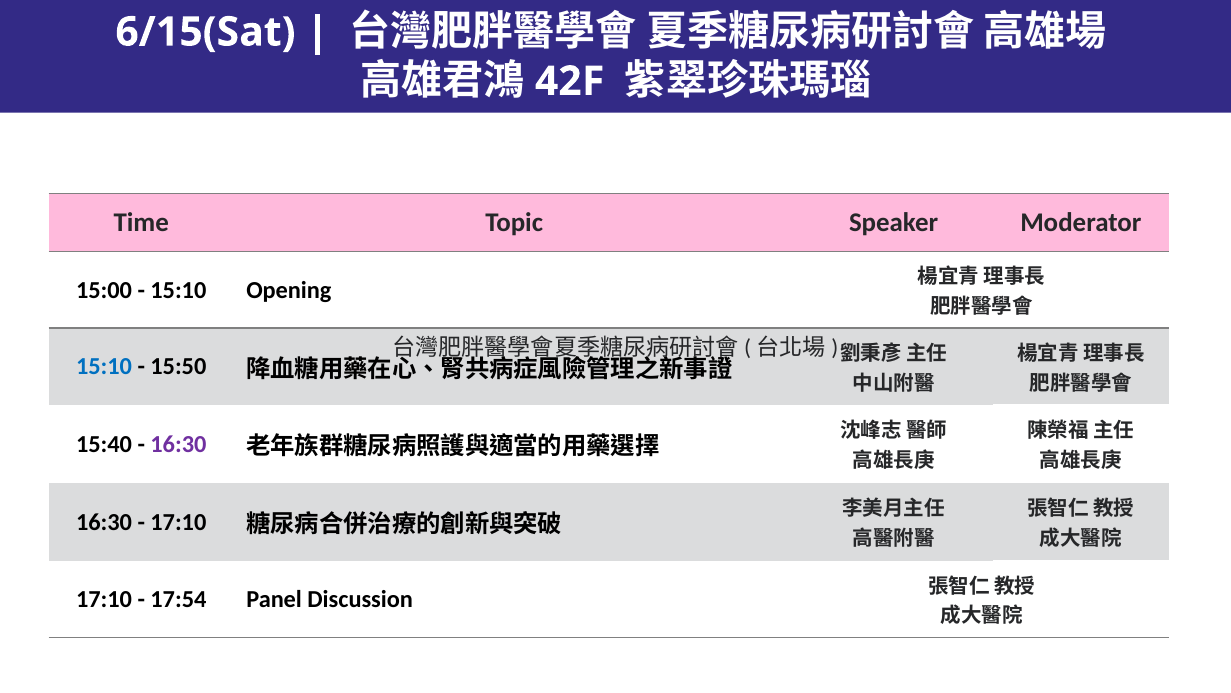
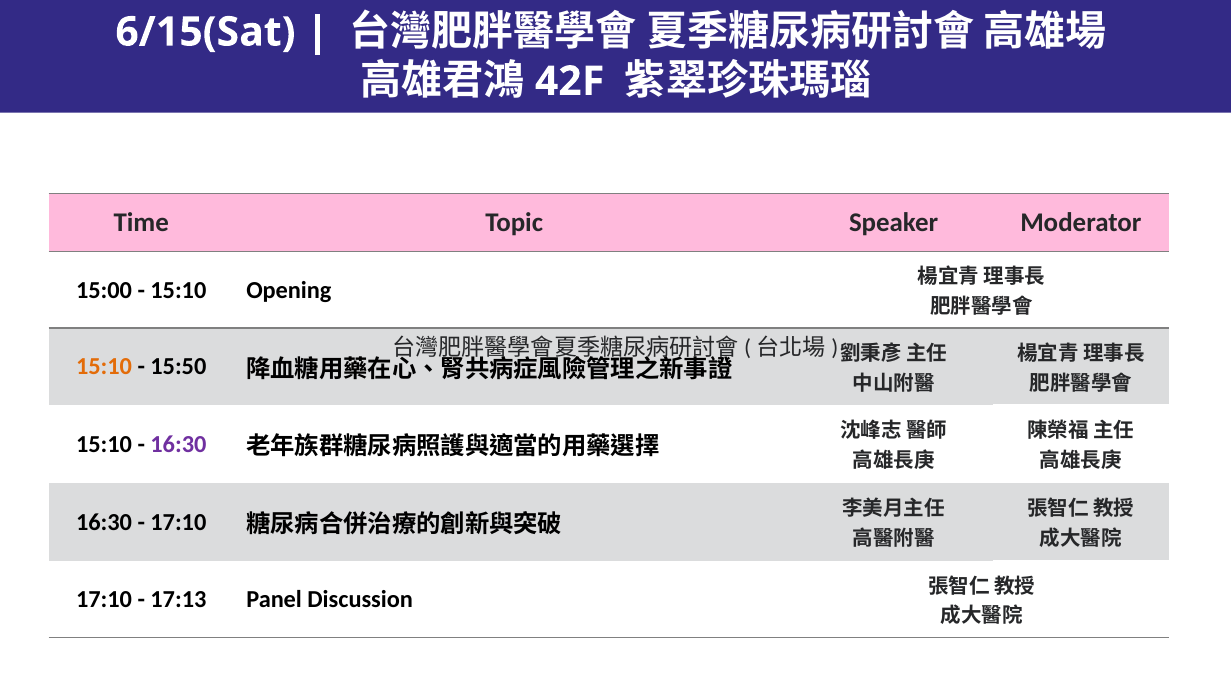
15:10 at (104, 366) colour: blue -> orange
15:40 at (104, 444): 15:40 -> 15:10
17:54: 17:54 -> 17:13
